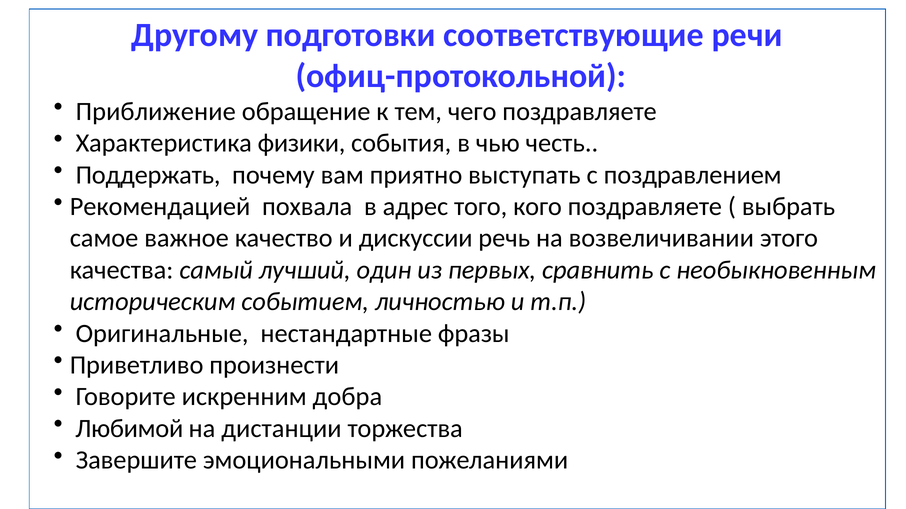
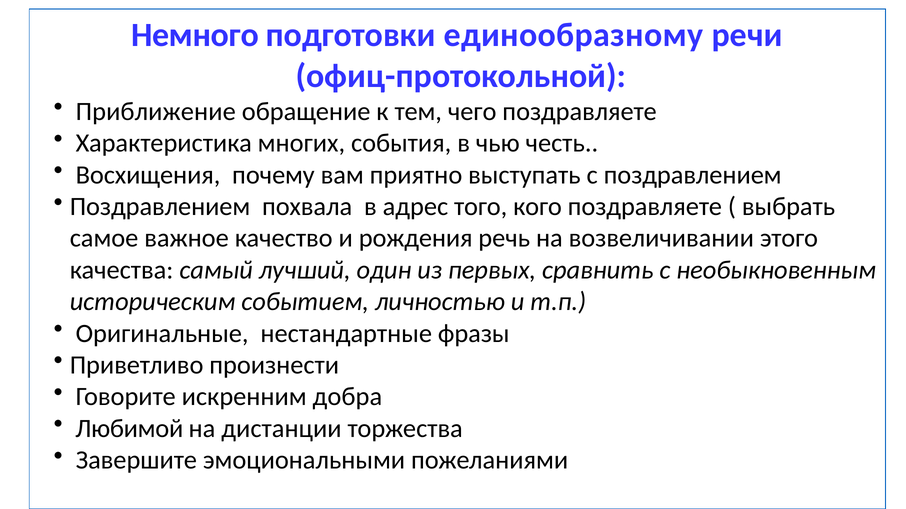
Другому: Другому -> Немного
соответствующие: соответствующие -> единообразному
физики: физики -> многих
Поддержать: Поддержать -> Восхищения
Рекомендацией at (160, 207): Рекомендацией -> Поздравлением
дискуссии: дискуссии -> рождения
